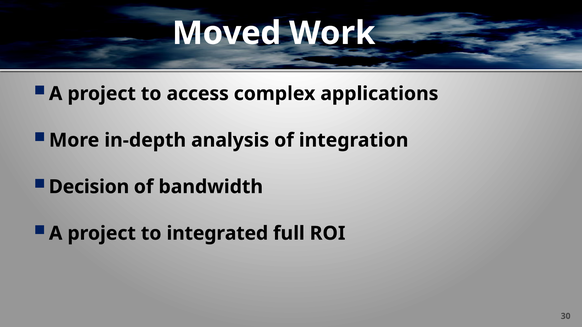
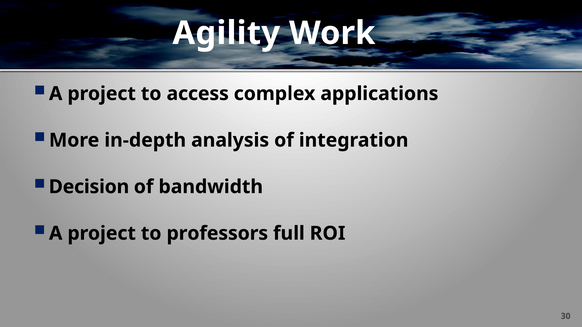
Moved: Moved -> Agility
integrated: integrated -> professors
